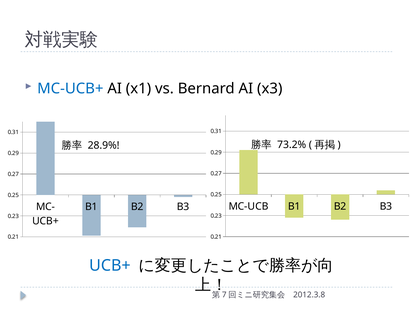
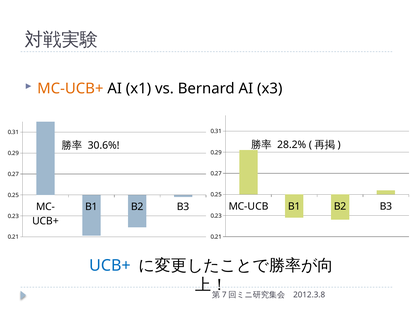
MC-UCB+ colour: blue -> orange
73.2%: 73.2% -> 28.2%
28.9%: 28.9% -> 30.6%
